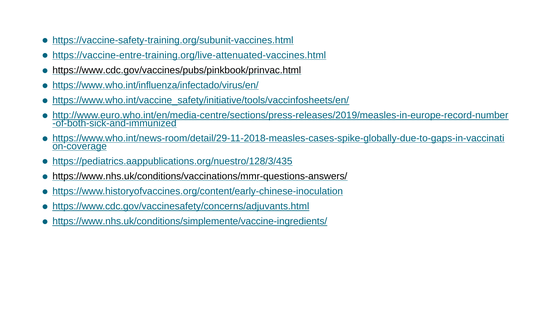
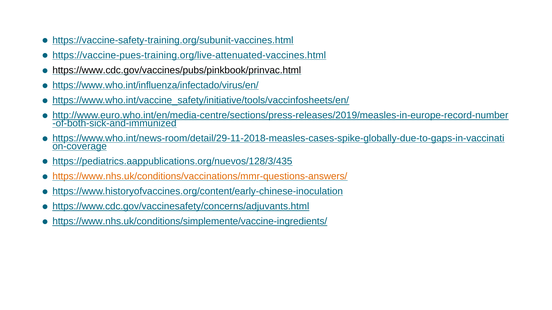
https://vaccine-entre-training.org/live-attenuated-vaccines.html: https://vaccine-entre-training.org/live-attenuated-vaccines.html -> https://vaccine-pues-training.org/live-attenuated-vaccines.html
https://pediatrics.aappublications.org/nuestro/128/3/435: https://pediatrics.aappublications.org/nuestro/128/3/435 -> https://pediatrics.aappublications.org/nuevos/128/3/435
https://www.nhs.uk/conditions/vaccinations/mmr-questions-answers/ colour: black -> orange
